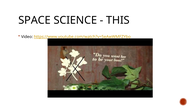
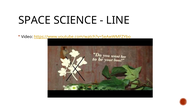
THIS: THIS -> LINE
